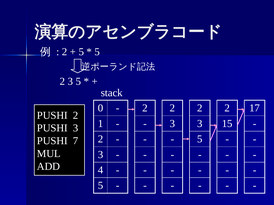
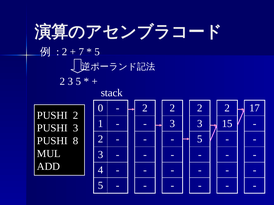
5 at (81, 52): 5 -> 7
7: 7 -> 8
